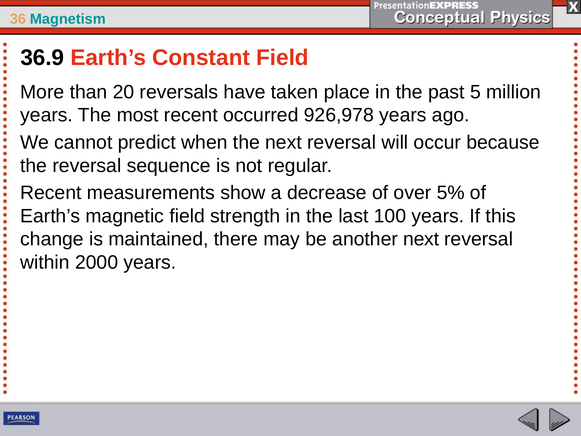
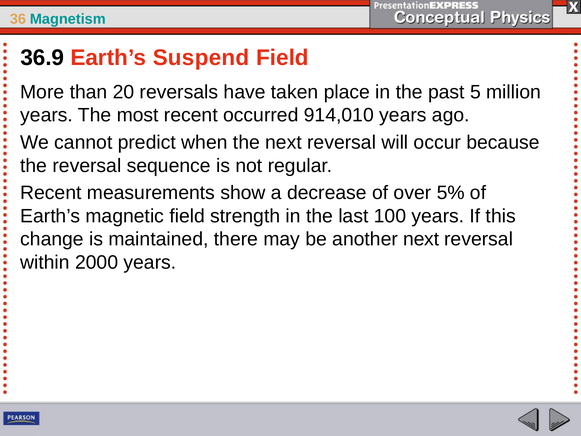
Constant: Constant -> Suspend
926,978: 926,978 -> 914,010
